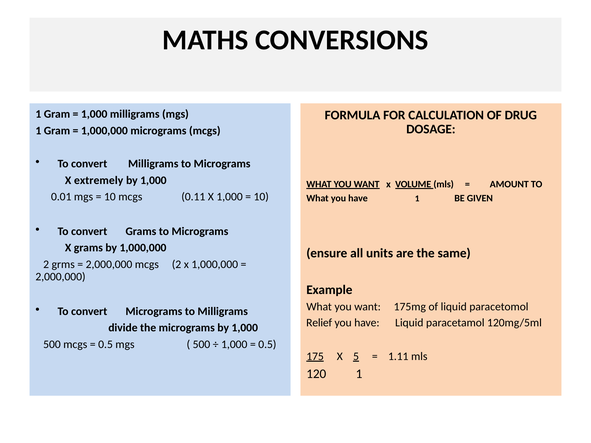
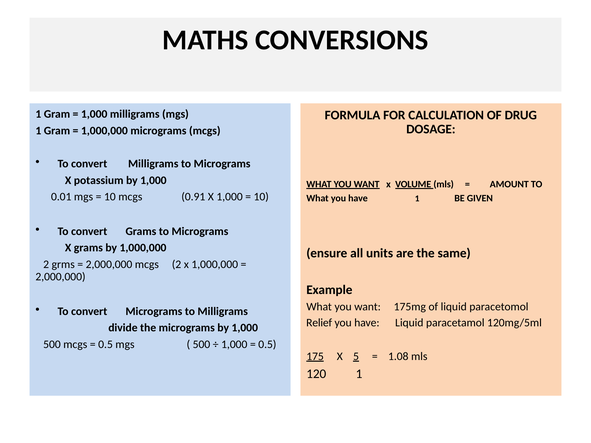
extremely: extremely -> potassium
0.11: 0.11 -> 0.91
1.11: 1.11 -> 1.08
